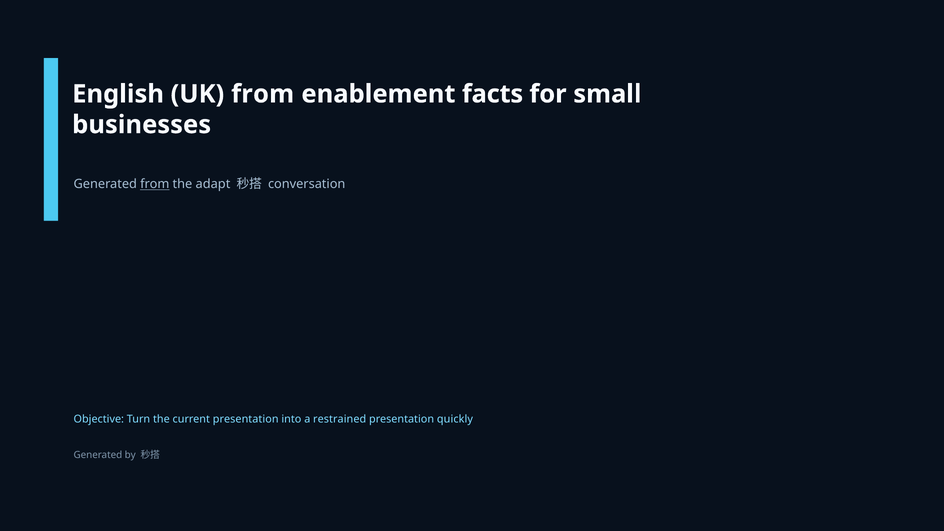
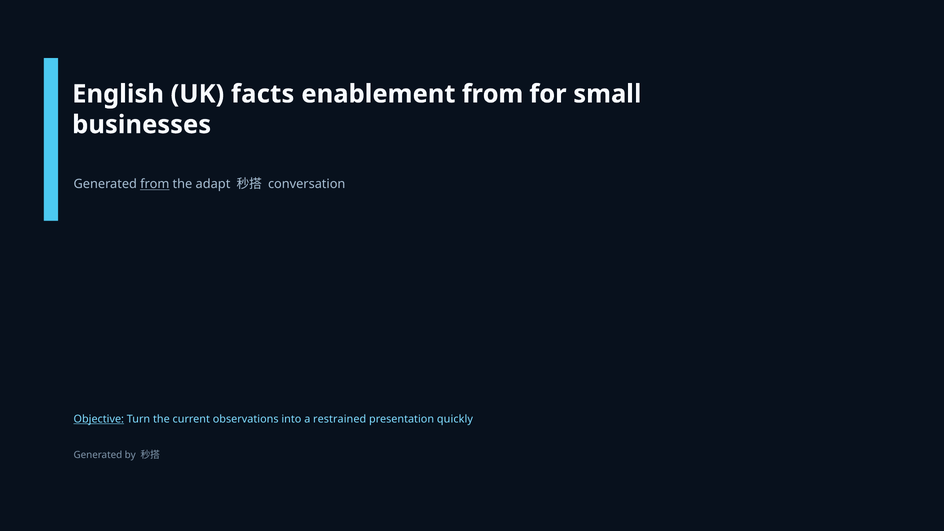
UK from: from -> facts
enablement facts: facts -> from
Objective underline: none -> present
current presentation: presentation -> observations
